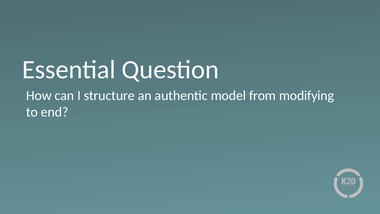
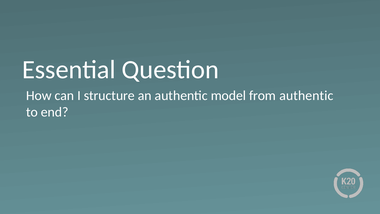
from modifying: modifying -> authentic
